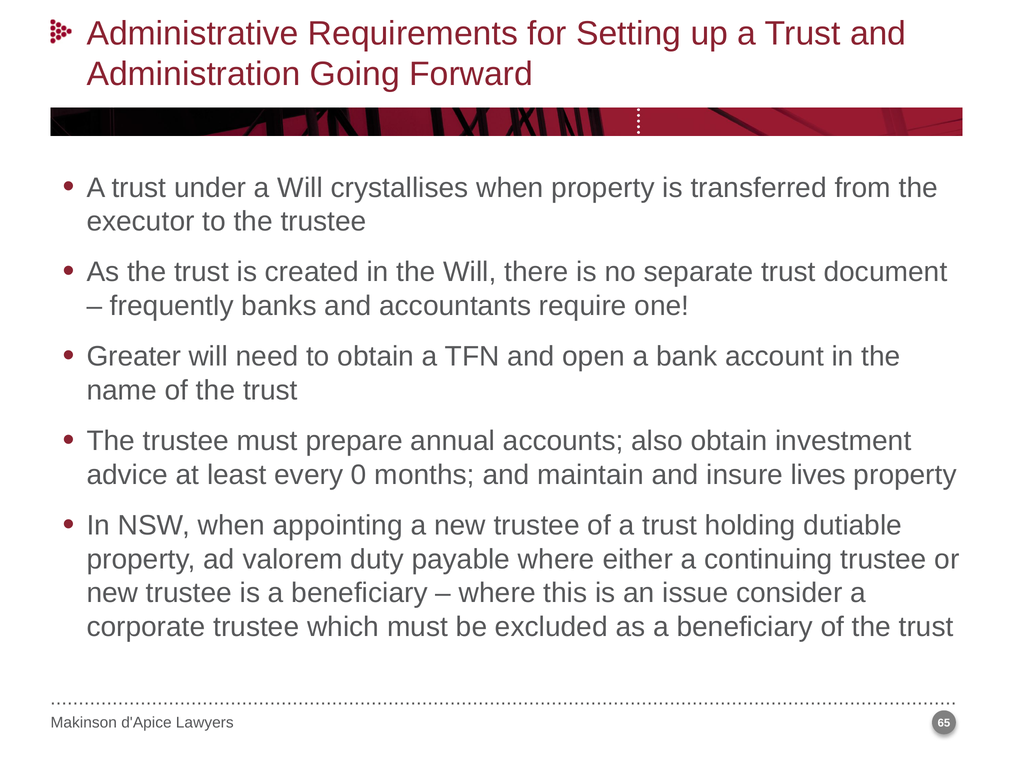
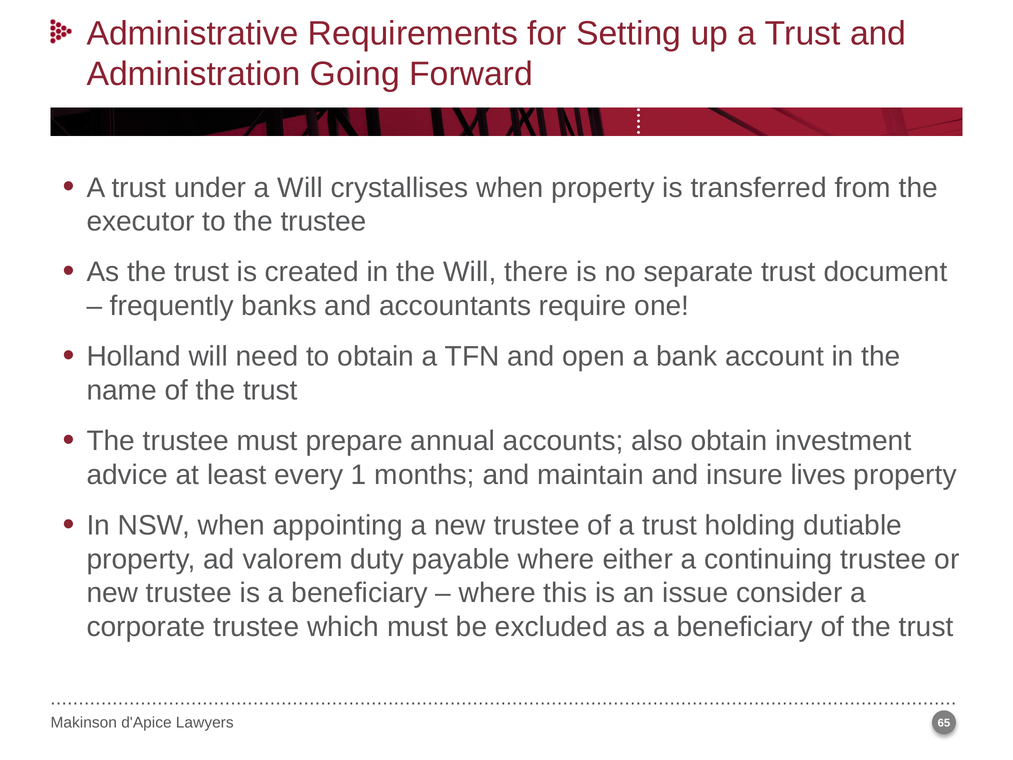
Greater: Greater -> Holland
0: 0 -> 1
